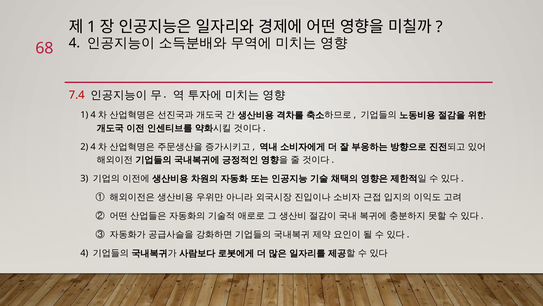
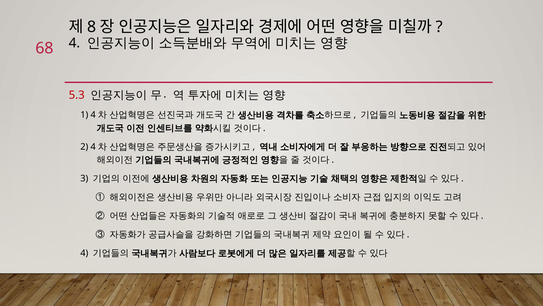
1 at (92, 27): 1 -> 8
7.4: 7.4 -> 5.3
